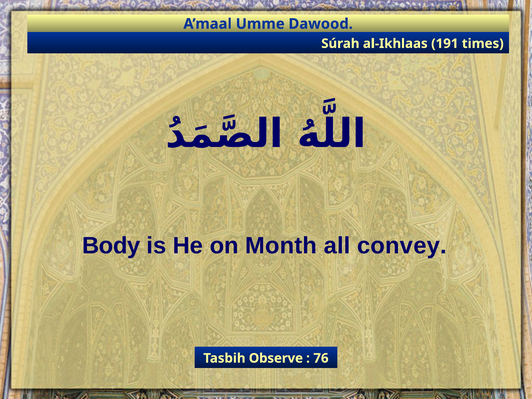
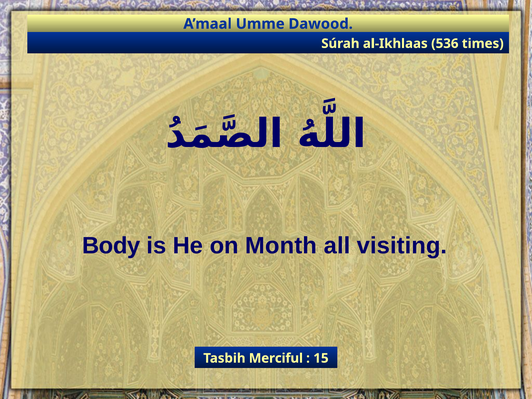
191: 191 -> 536
convey: convey -> visiting
Observe: Observe -> Merciful
76: 76 -> 15
